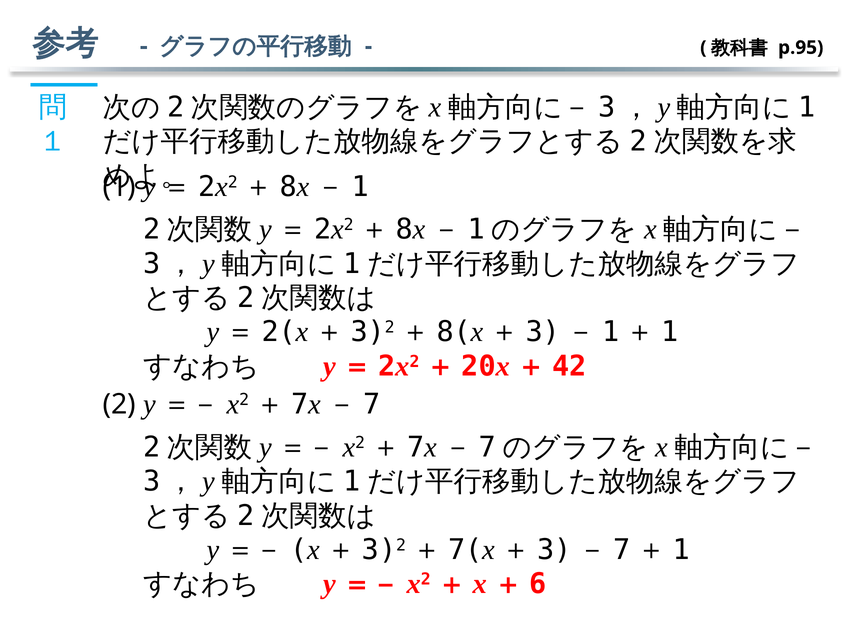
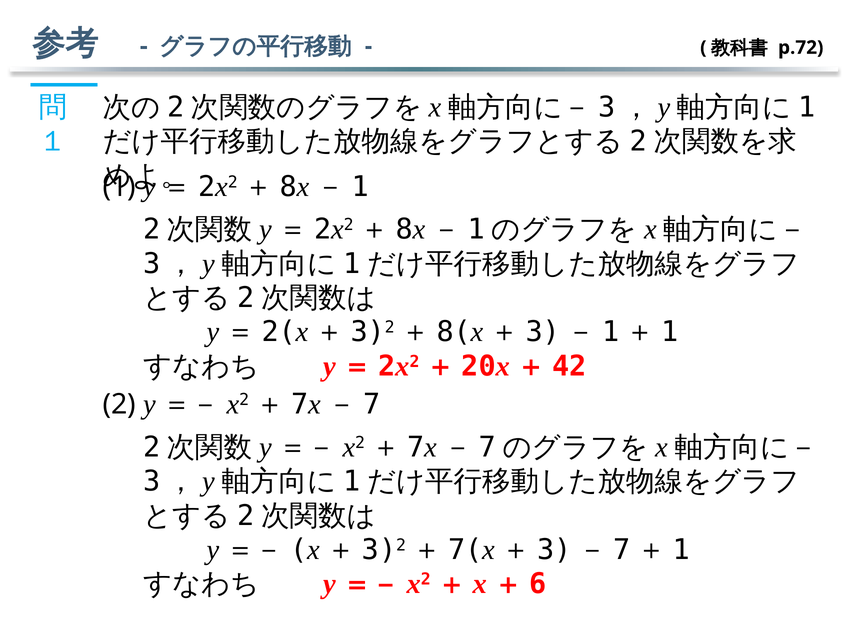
p.95: p.95 -> p.72
